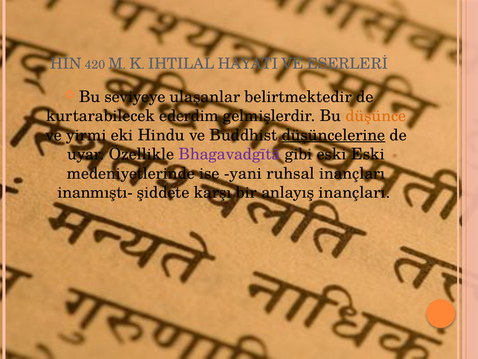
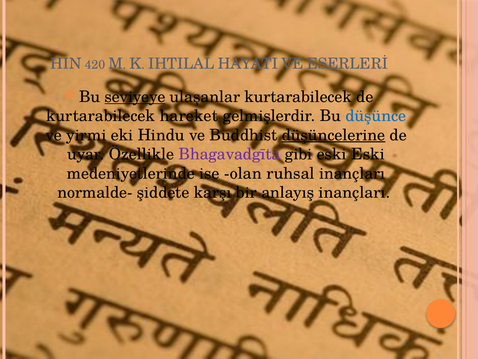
seviyeye underline: none -> present
ulaşanlar belirtmektedir: belirtmektedir -> kurtarabilecek
ederdim: ederdim -> hareket
düşünce colour: orange -> blue
yani: yani -> olan
inanmıştı-: inanmıştı- -> normalde-
